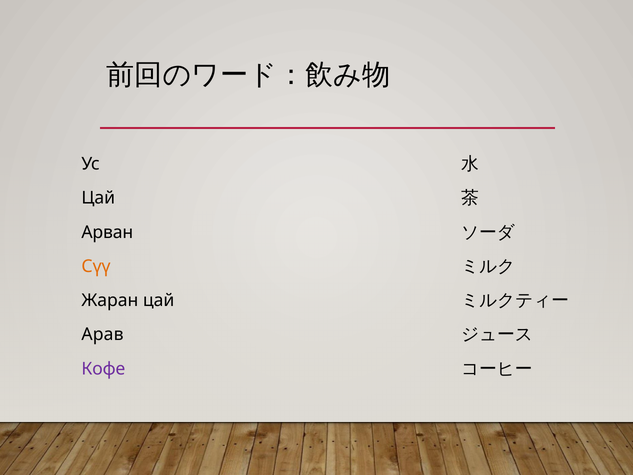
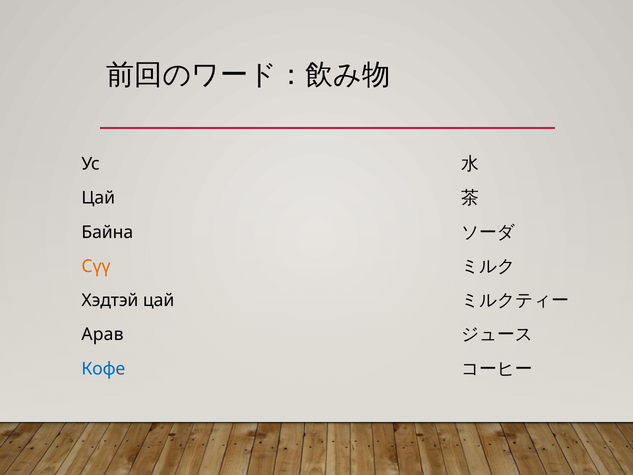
Арван: Арван -> Байна
Жаран: Жаран -> Хэдтэй
Кофе colour: purple -> blue
